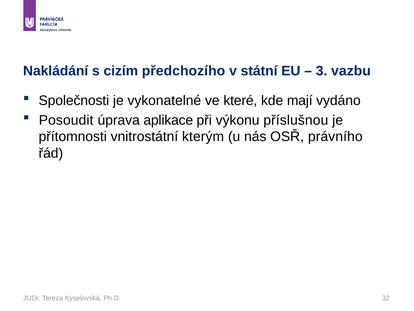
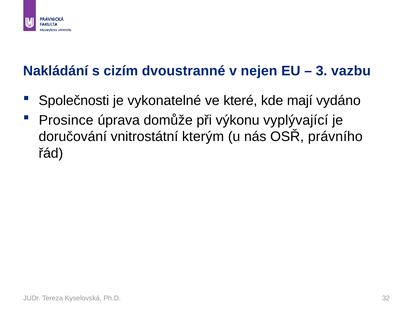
předchozího: předchozího -> dvoustranné
státní: státní -> nejen
Posoudit: Posoudit -> Prosince
aplikace: aplikace -> domůže
příslušnou: příslušnou -> vyplývající
přítomnosti: přítomnosti -> doručování
